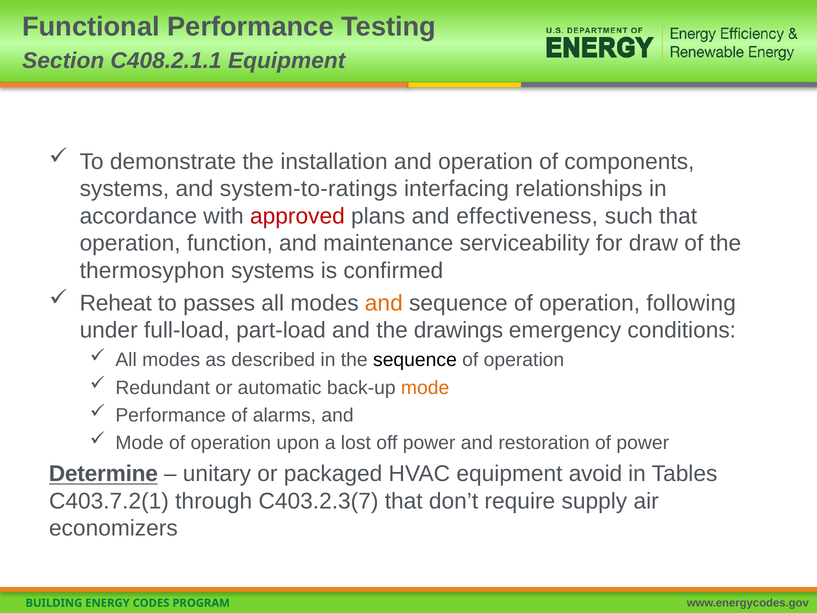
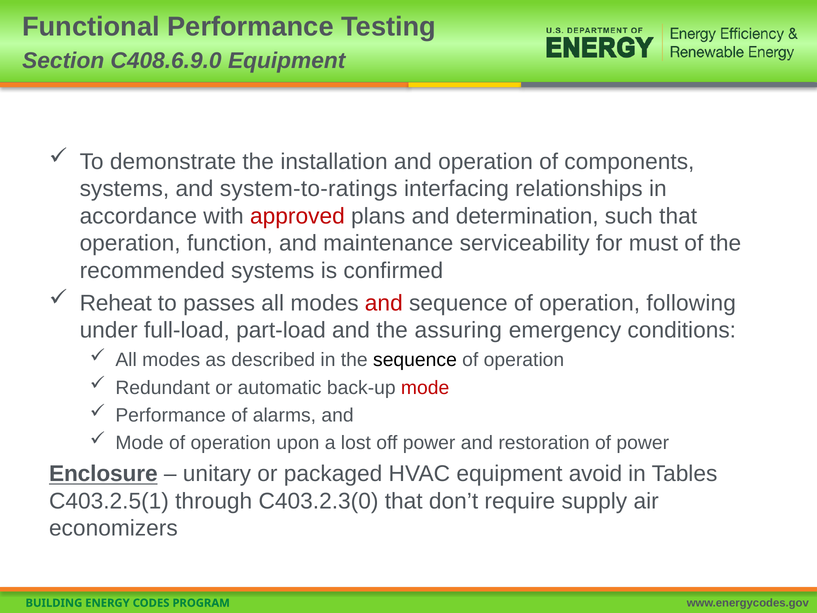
C408.2.1.1: C408.2.1.1 -> C408.6.9.0
effectiveness: effectiveness -> determination
draw: draw -> must
thermosyphon: thermosyphon -> recommended
and at (384, 303) colour: orange -> red
drawings: drawings -> assuring
mode at (425, 388) colour: orange -> red
Determine: Determine -> Enclosure
C403.7.2(1: C403.7.2(1 -> C403.2.5(1
C403.2.3(7: C403.2.3(7 -> C403.2.3(0
